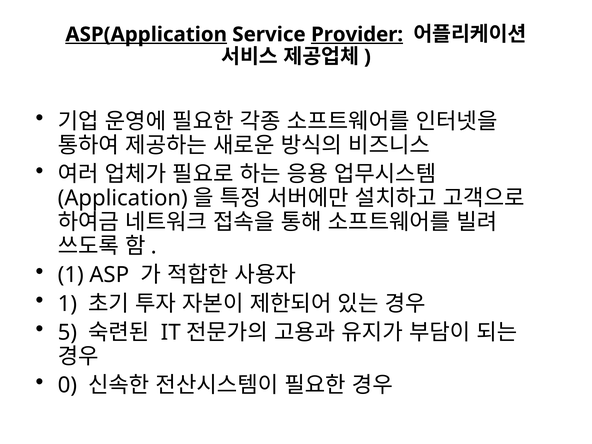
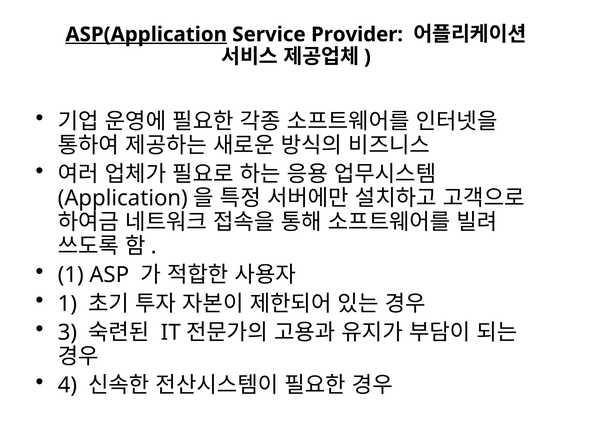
Provider underline: present -> none
5: 5 -> 3
0: 0 -> 4
